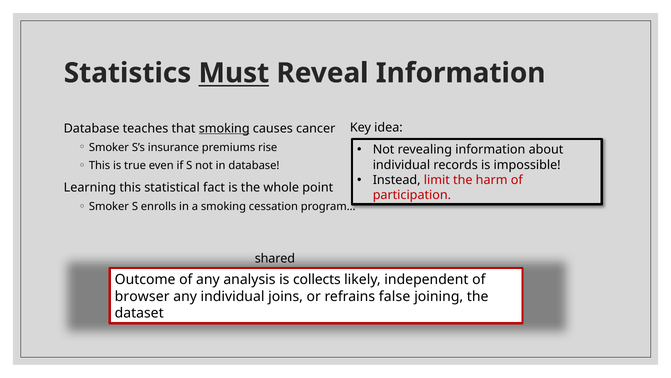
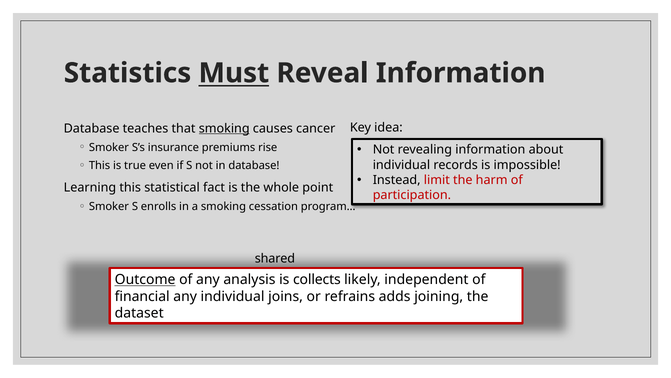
Outcome underline: none -> present
browser: browser -> financial
false: false -> adds
